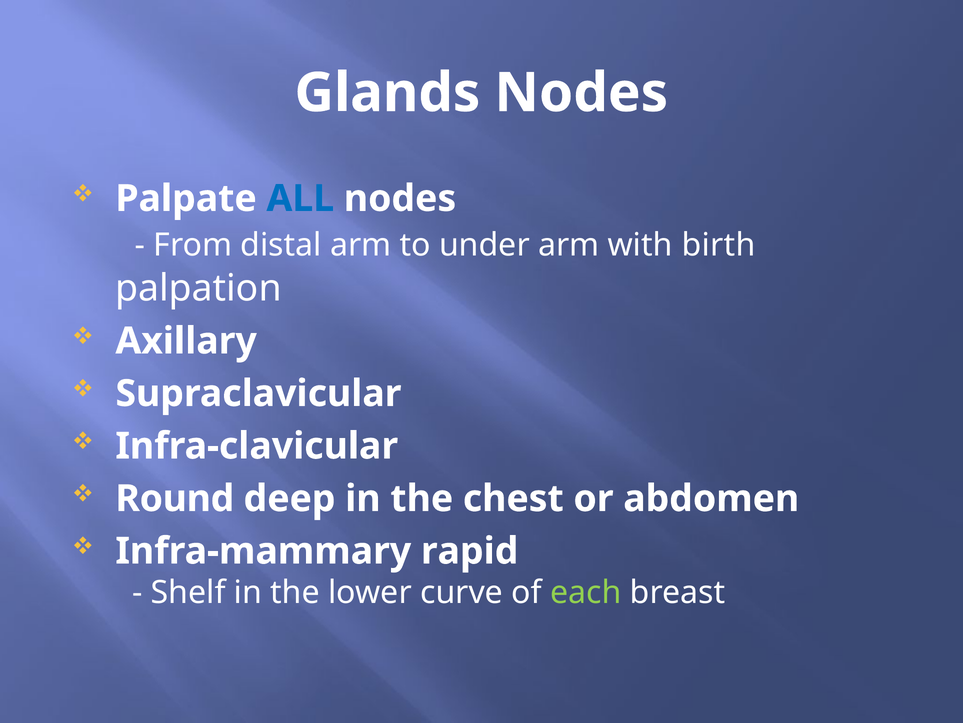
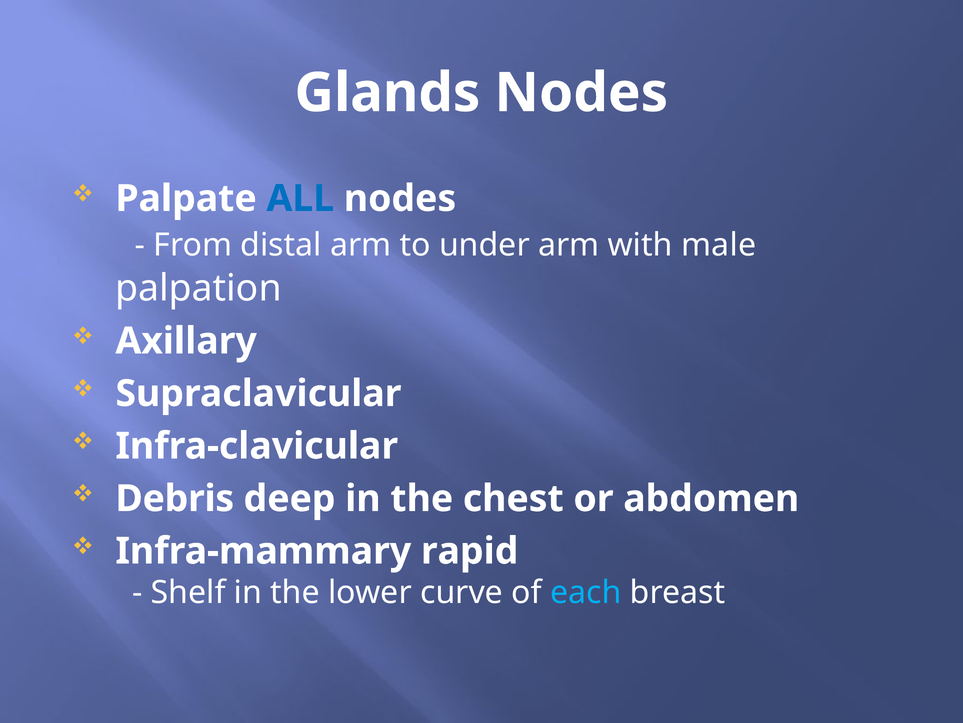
birth: birth -> male
Round: Round -> Debris
each colour: light green -> light blue
